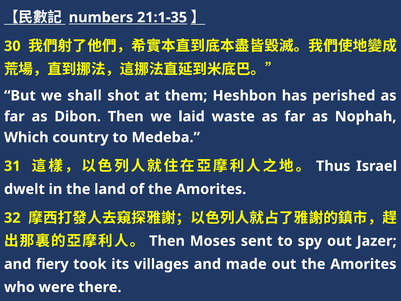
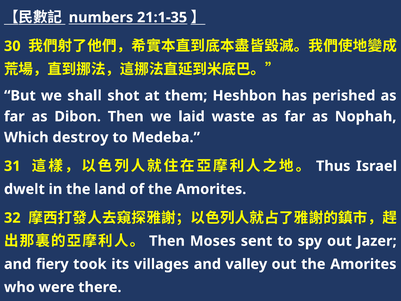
country: country -> destroy
made: made -> valley
